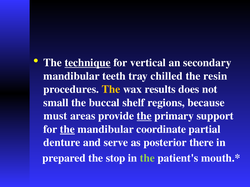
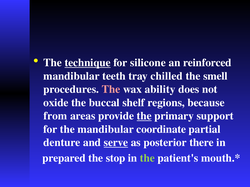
vertical: vertical -> silicone
secondary: secondary -> reinforced
resin: resin -> smell
The at (111, 90) colour: yellow -> pink
results: results -> ability
small: small -> oxide
must: must -> from
the at (67, 130) underline: present -> none
serve underline: none -> present
